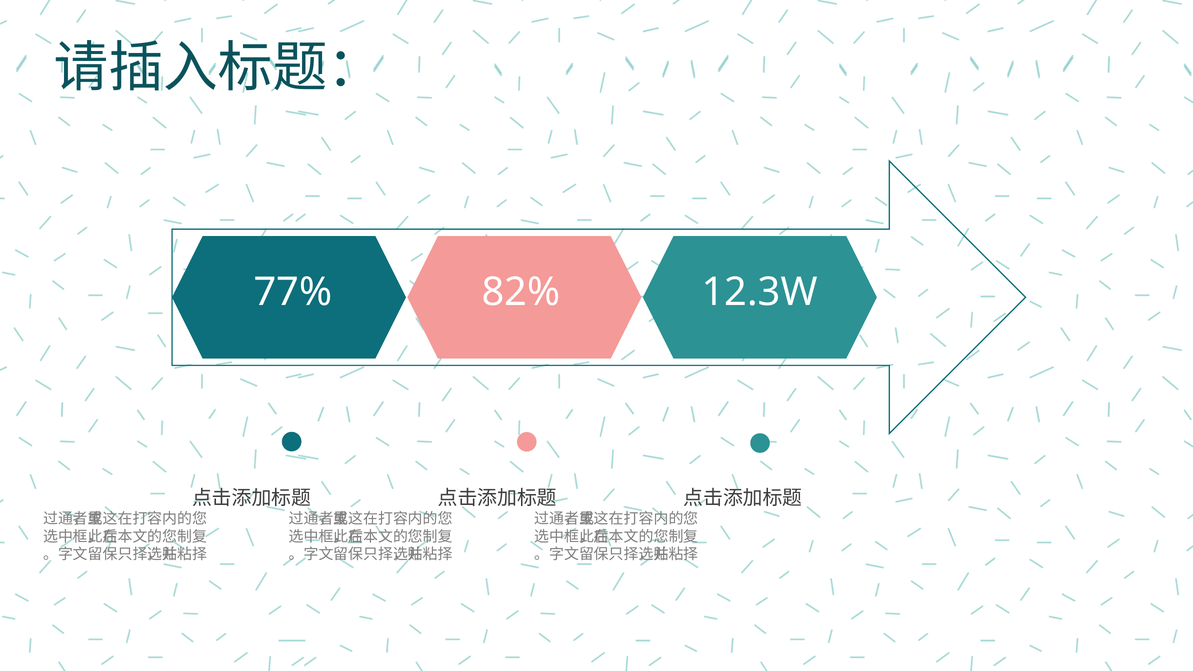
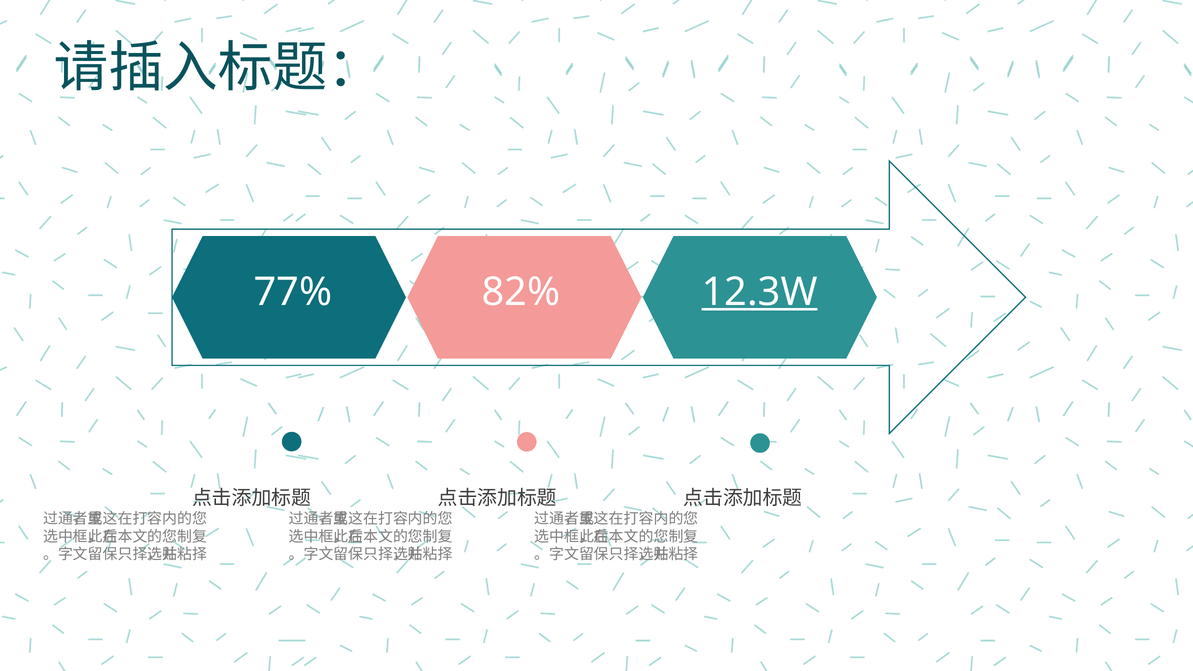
12.3W underline: none -> present
